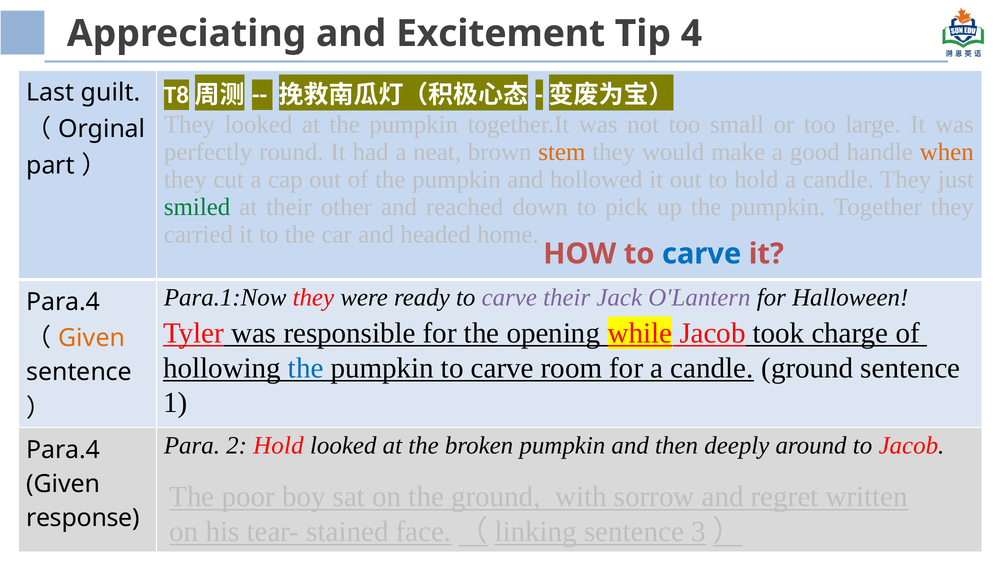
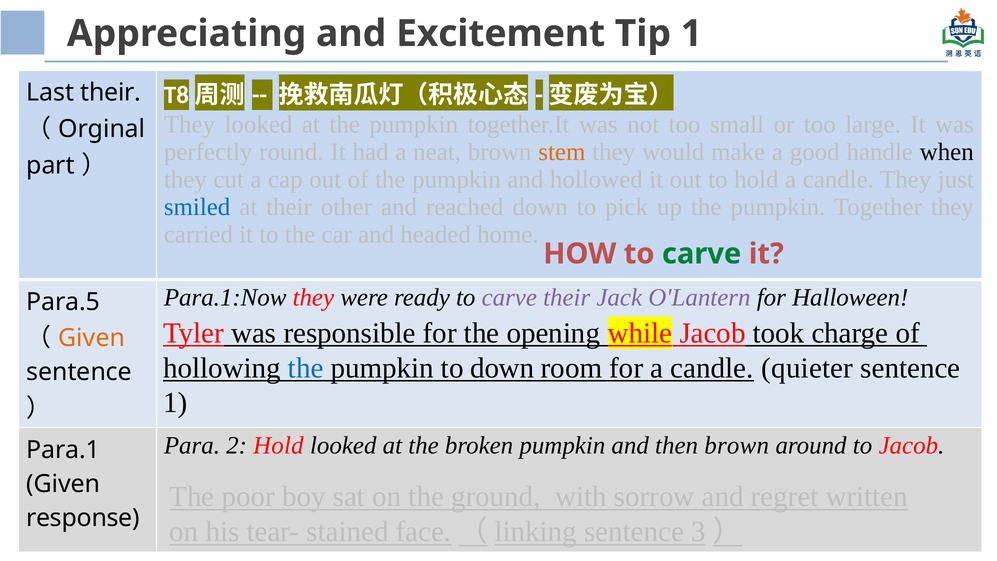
Tip 4: 4 -> 1
Last guilt: guilt -> their
when colour: orange -> black
smiled colour: green -> blue
carve at (702, 254) colour: blue -> green
Para.4 at (63, 302): Para.4 -> Para.5
pumpkin to carve: carve -> down
candle ground: ground -> quieter
then deeply: deeply -> brown
Para.4 at (63, 450): Para.4 -> Para.1
